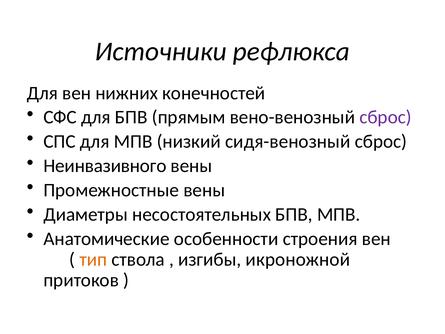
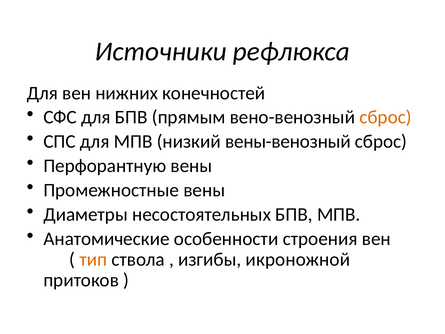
сброс at (386, 117) colour: purple -> orange
сидя-венозный: сидя-венозный -> вены-венозный
Неинвазивного: Неинвазивного -> Перфорантную
